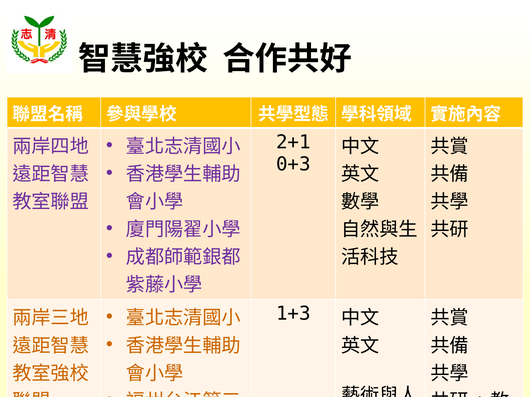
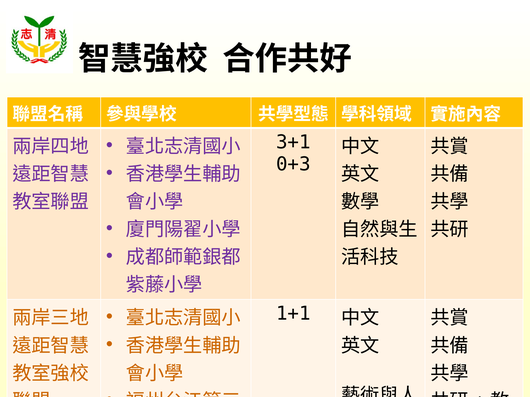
2+1: 2+1 -> 3+1
1+3: 1+3 -> 1+1
